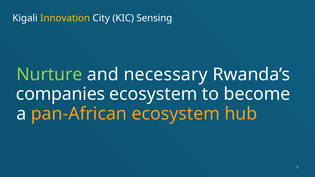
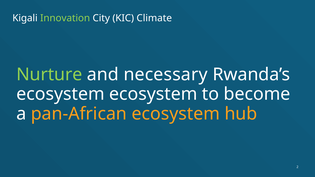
Innovation colour: yellow -> light green
Sensing: Sensing -> Climate
companies at (61, 94): companies -> ecosystem
